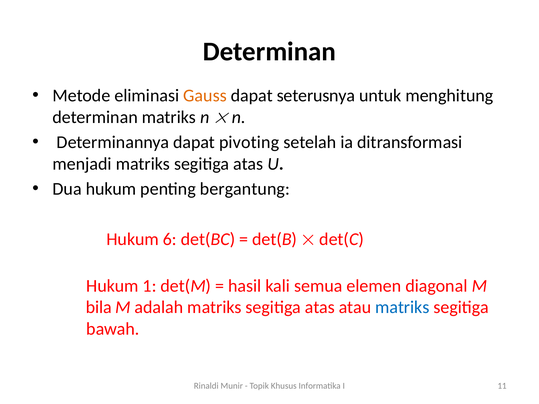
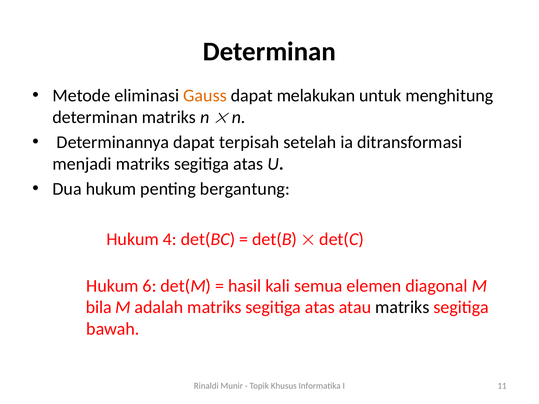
seterusnya: seterusnya -> melakukan
pivoting: pivoting -> terpisah
6: 6 -> 4
1: 1 -> 6
matriks at (402, 308) colour: blue -> black
